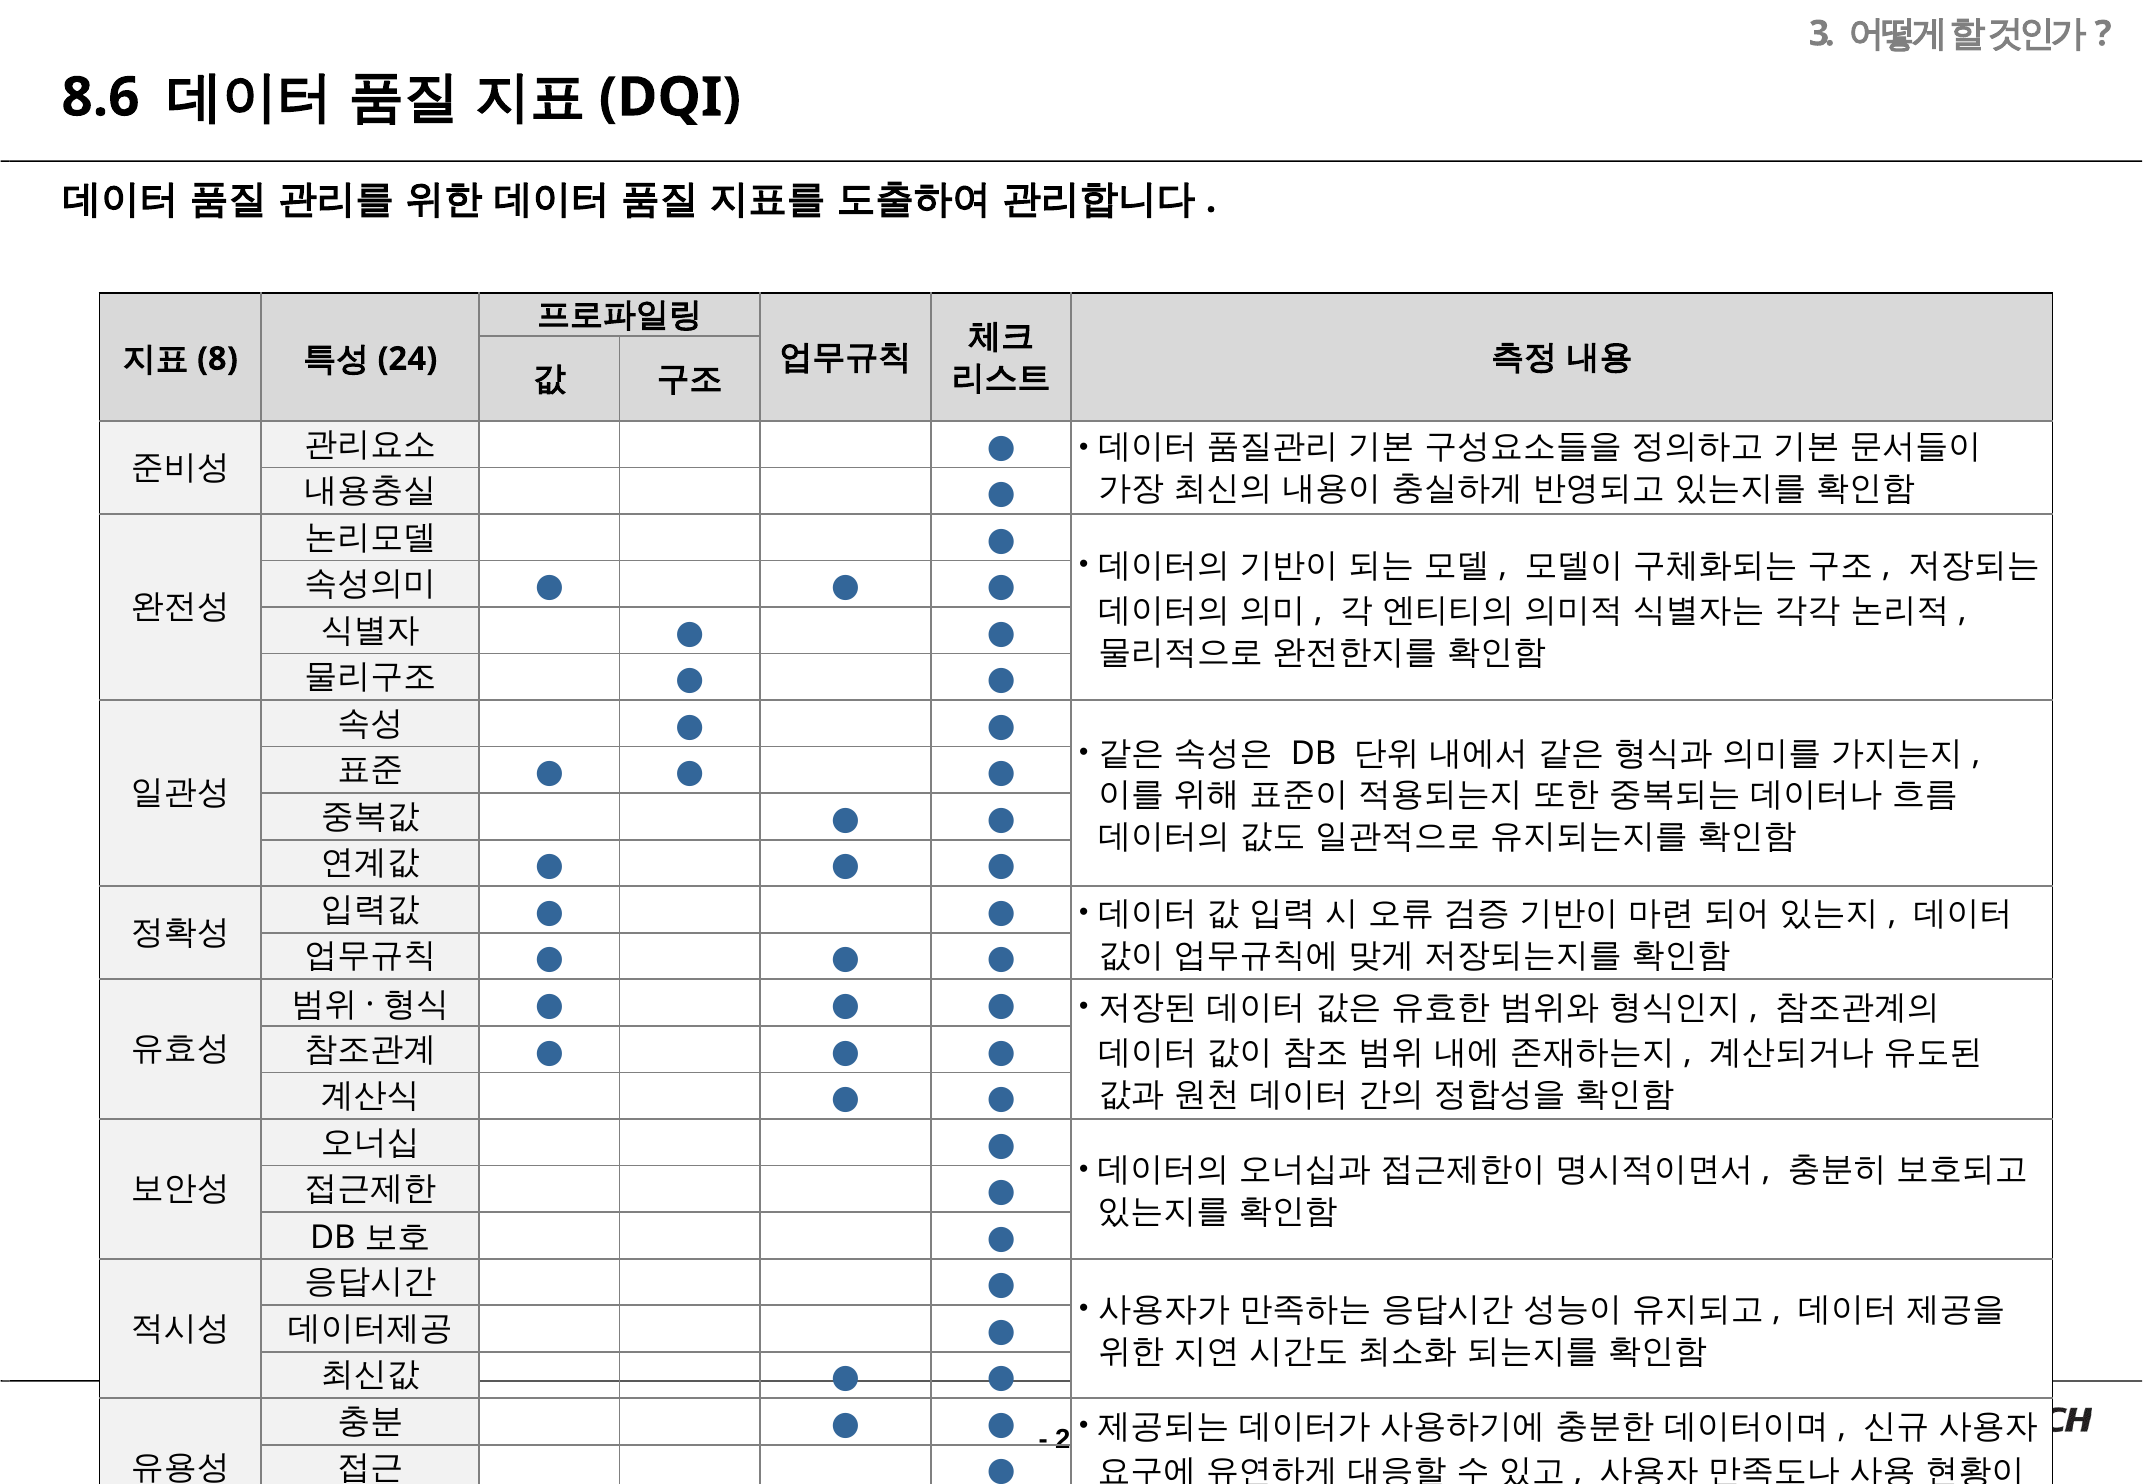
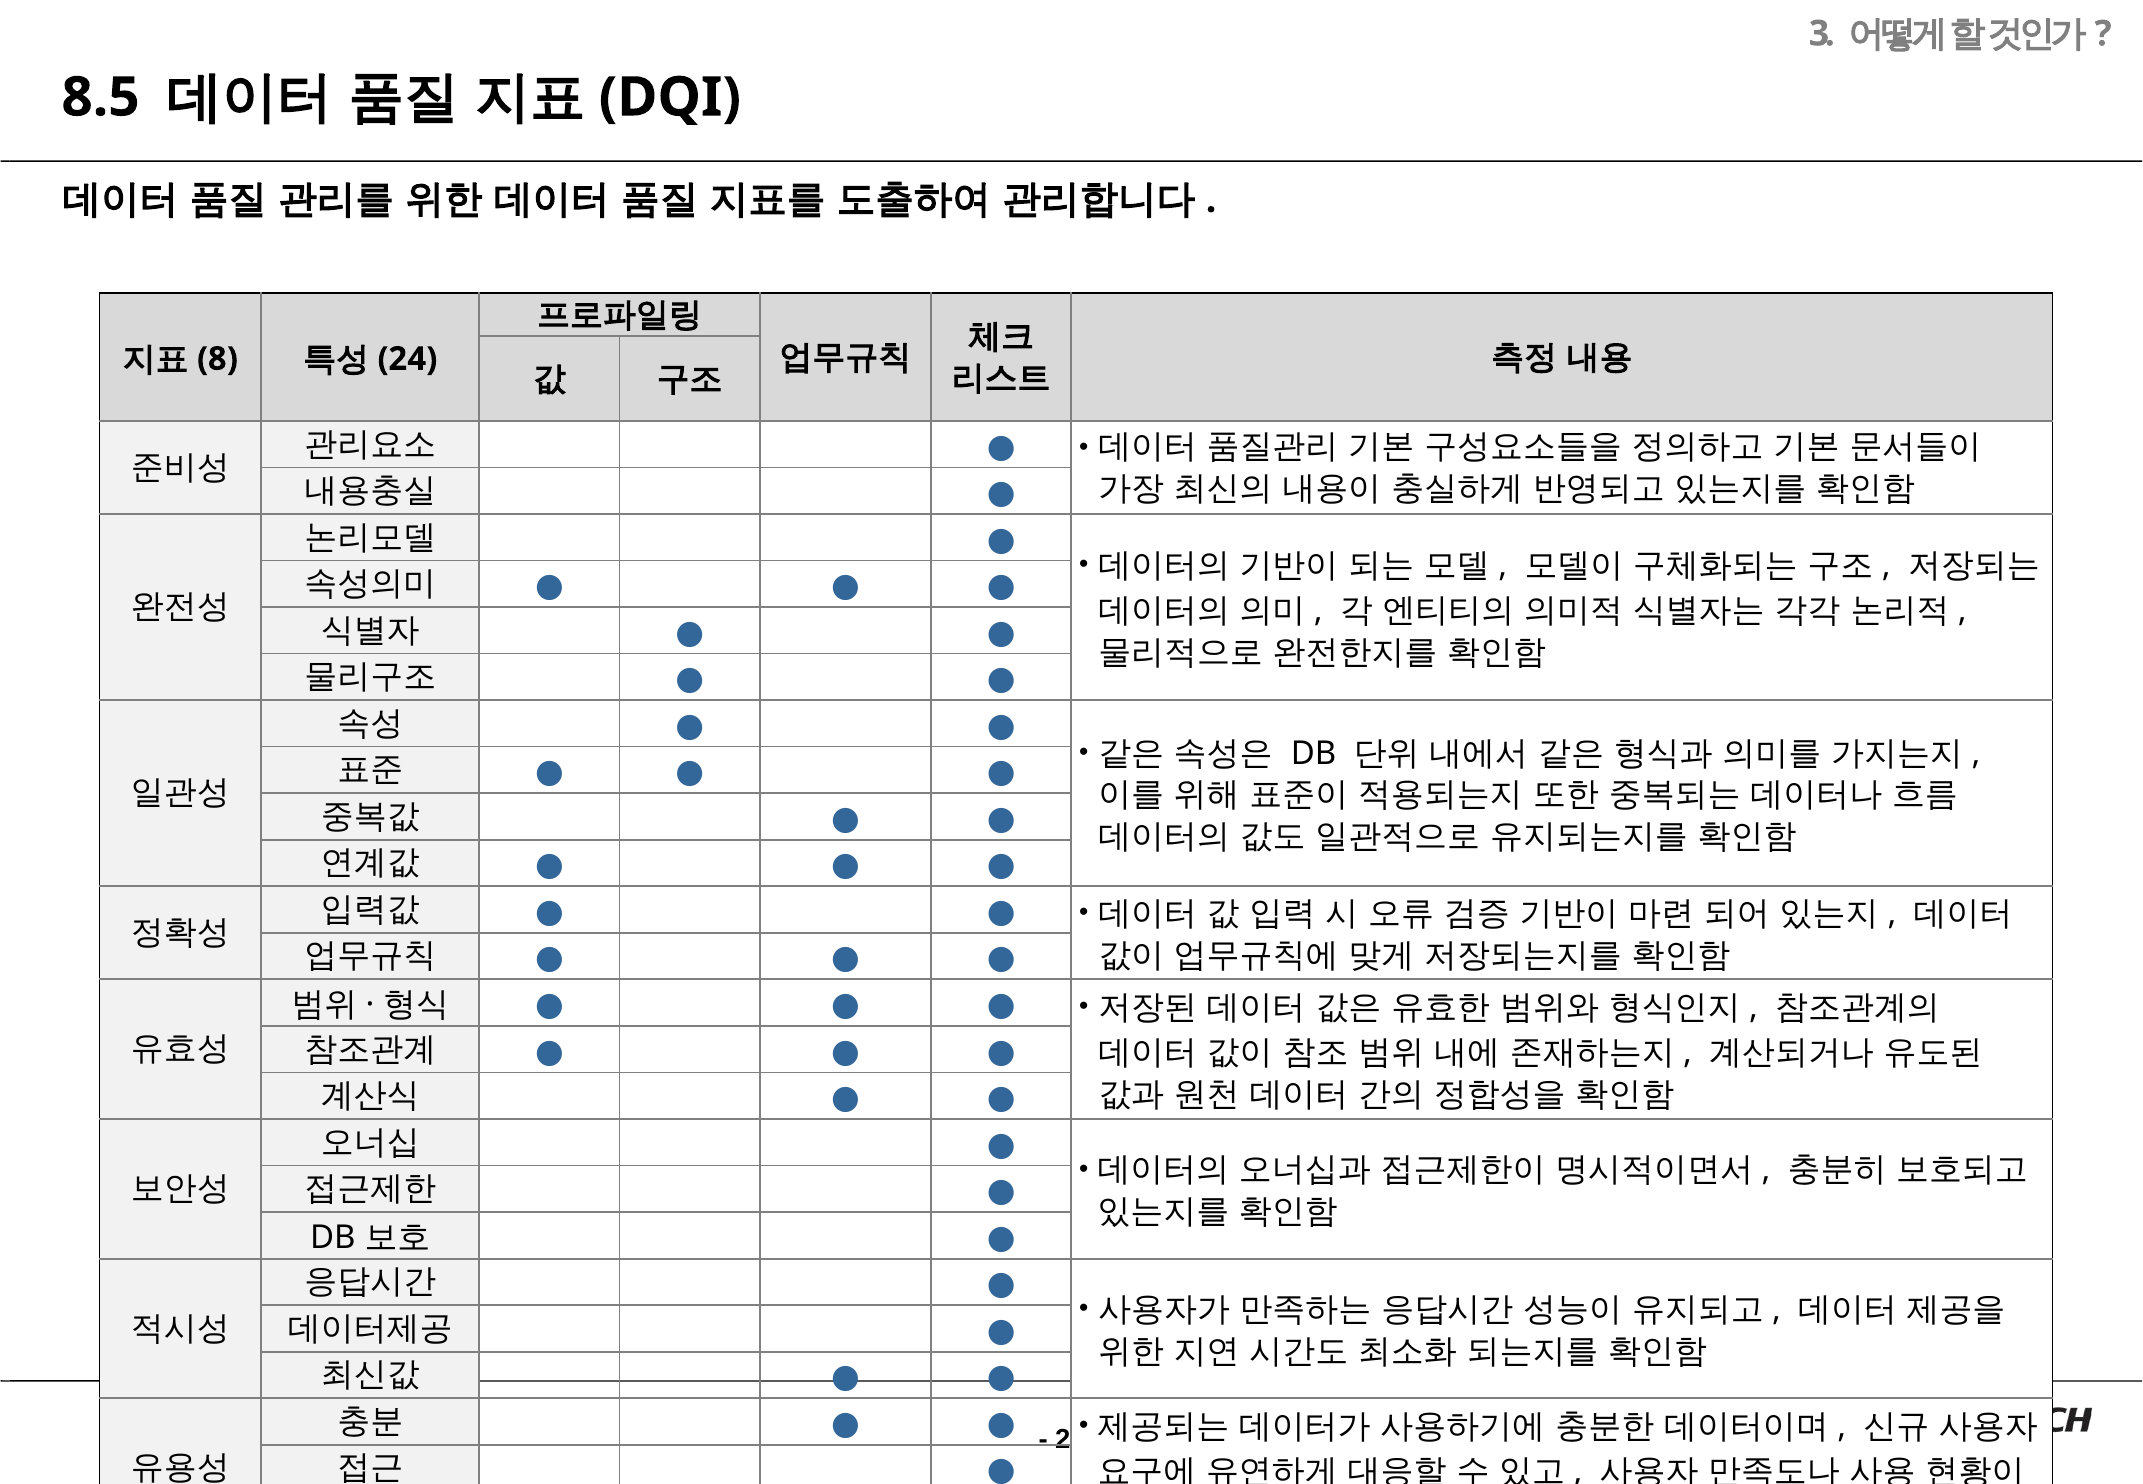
8.6: 8.6 -> 8.5
